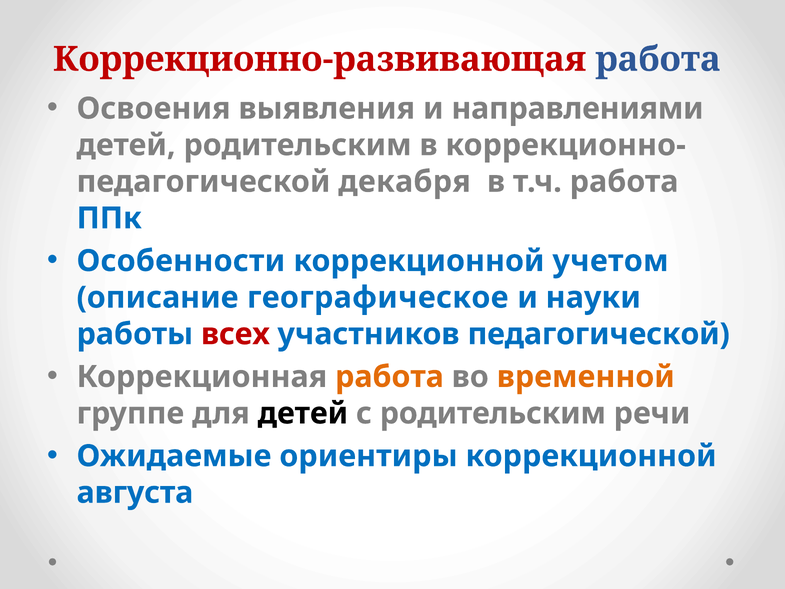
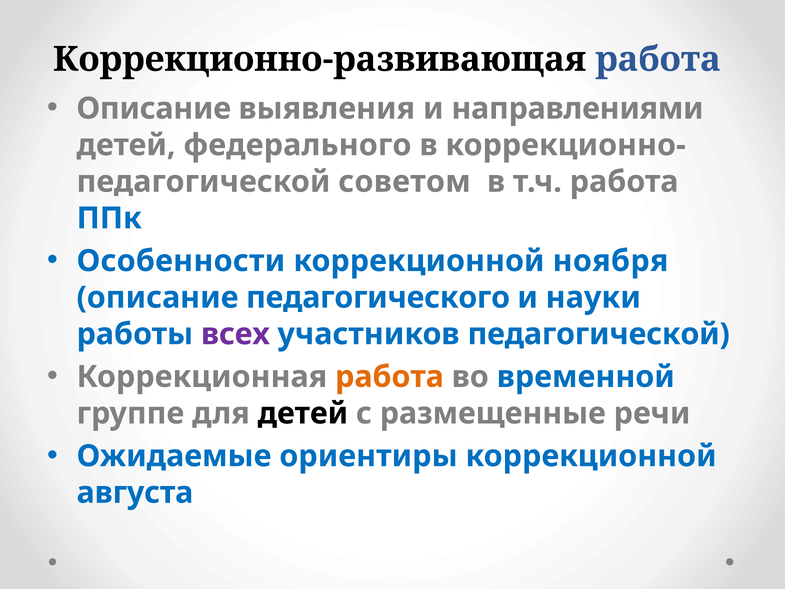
Коррекционно-развивающая colour: red -> black
Освоения at (154, 109): Освоения -> Описание
детей родительским: родительским -> федерального
декабря: декабря -> советом
учетом: учетом -> ноября
географическое: географическое -> педагогического
всех colour: red -> purple
временной colour: orange -> blue
с родительским: родительским -> размещенные
